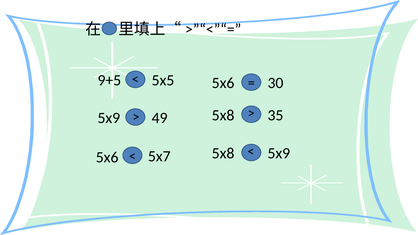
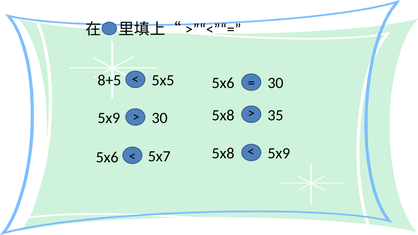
9+5: 9+5 -> 8+5
5x9 49: 49 -> 30
